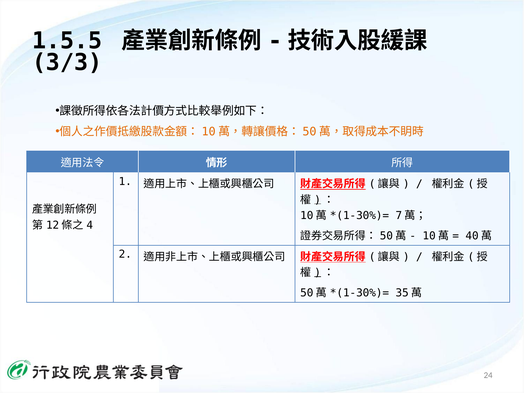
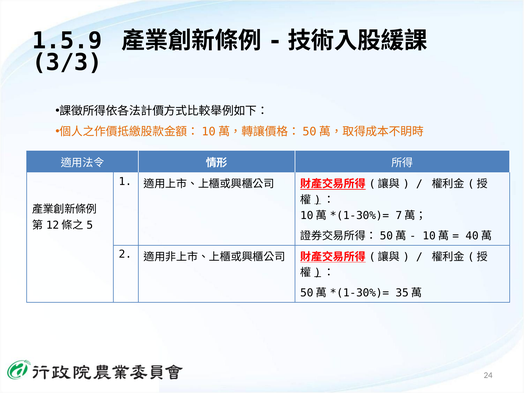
1.5.5: 1.5.5 -> 1.5.9
4: 4 -> 5
